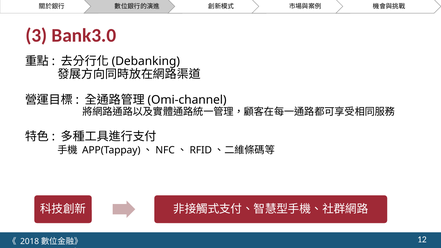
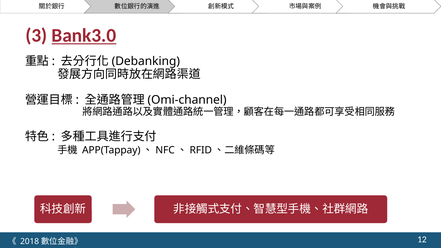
Bank3.0 underline: none -> present
